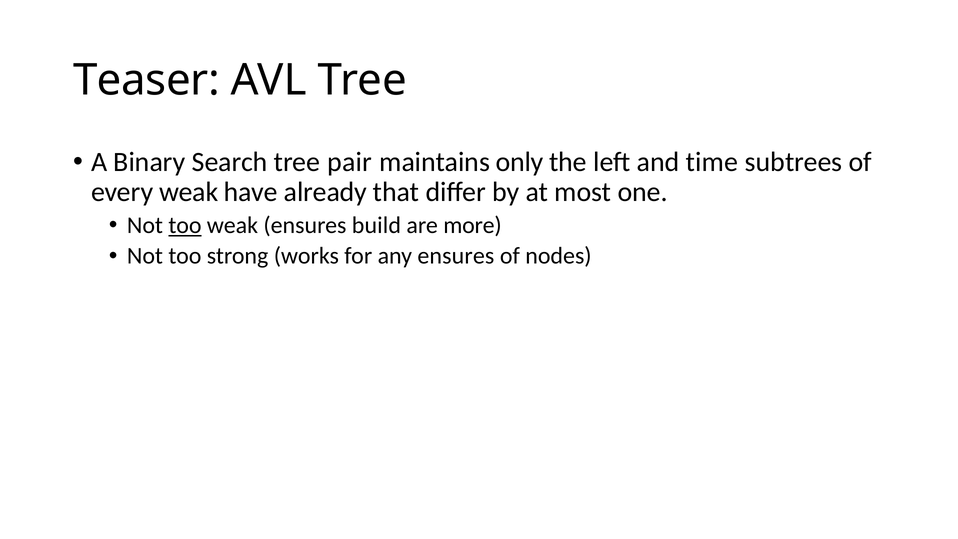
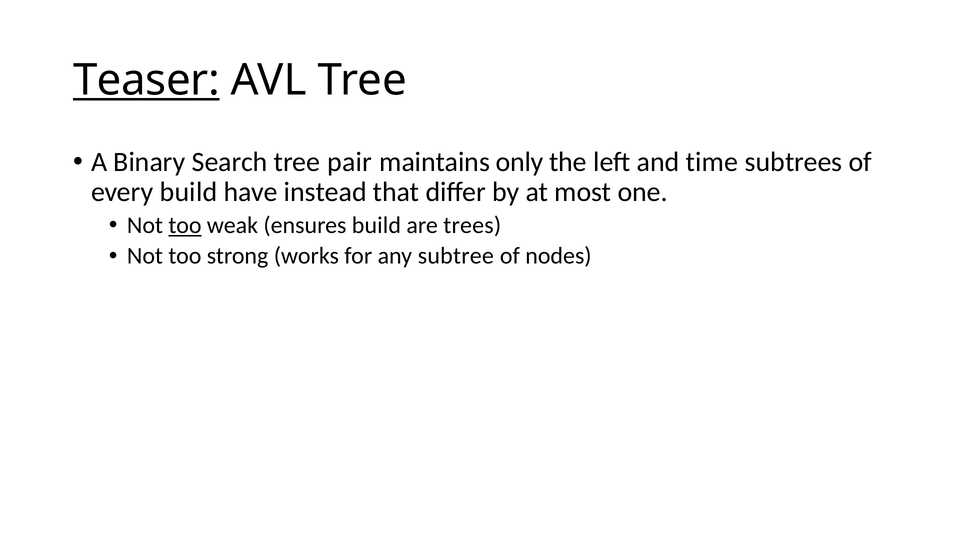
Teaser underline: none -> present
every weak: weak -> build
already: already -> instead
more: more -> trees
any ensures: ensures -> subtree
